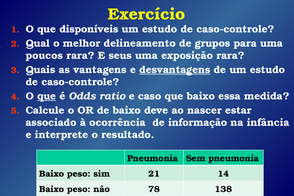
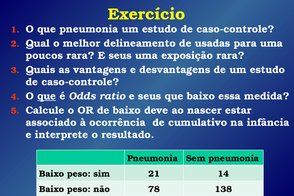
que disponíveis: disponíveis -> pneumonia
grupos: grupos -> usadas
desvantagens underline: present -> none
ratio e caso: caso -> seus
informação: informação -> cumulativo
